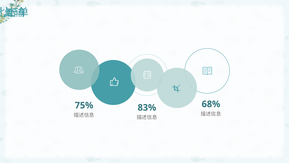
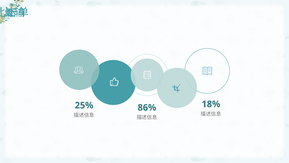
68%: 68% -> 18%
75%: 75% -> 25%
83%: 83% -> 86%
